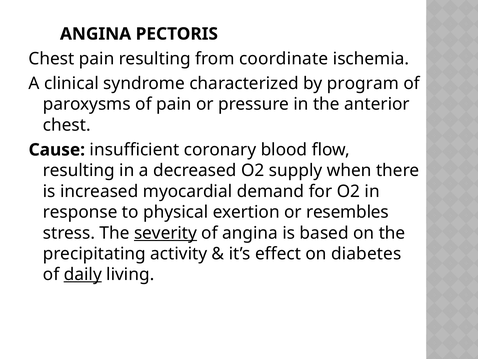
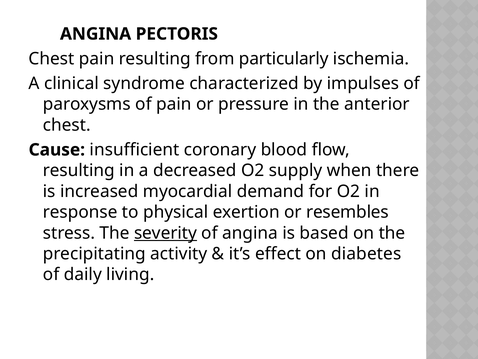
coordinate: coordinate -> particularly
program: program -> impulses
daily underline: present -> none
